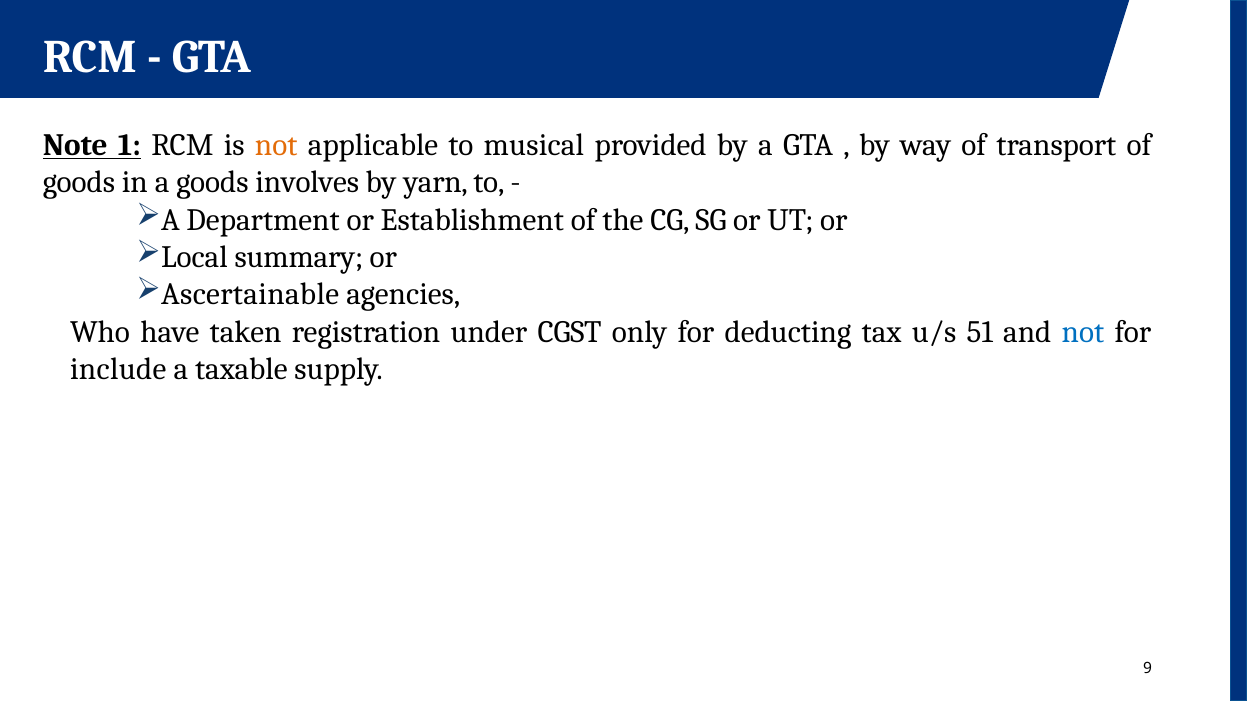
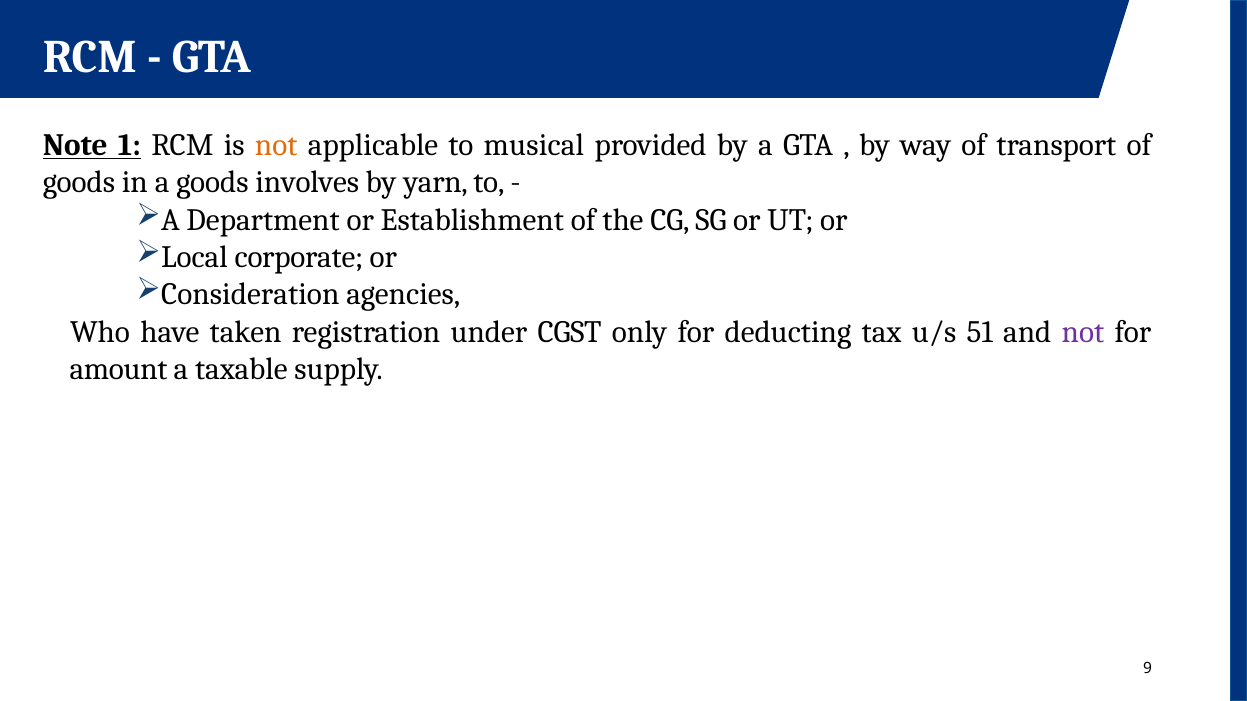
summary: summary -> corporate
Ascertainable: Ascertainable -> Consideration
not at (1083, 332) colour: blue -> purple
include: include -> amount
